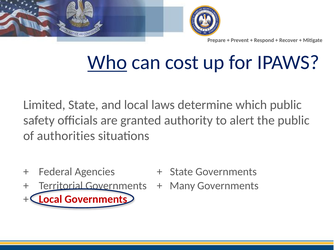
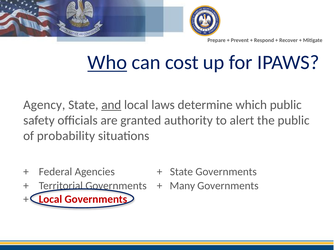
Limited: Limited -> Agency
and underline: none -> present
authorities: authorities -> probability
